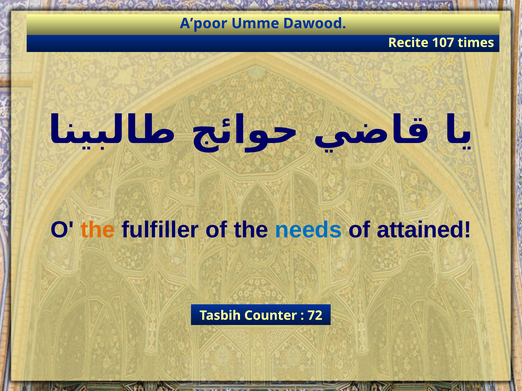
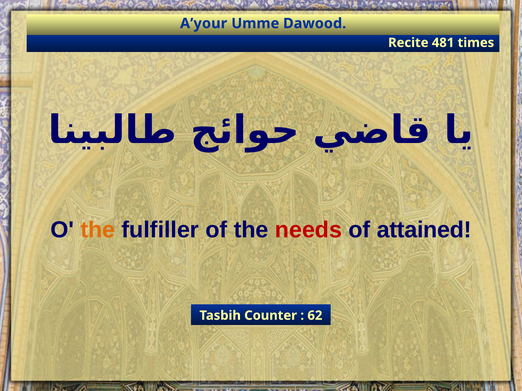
A’poor: A’poor -> A’your
107: 107 -> 481
needs colour: blue -> red
72: 72 -> 62
